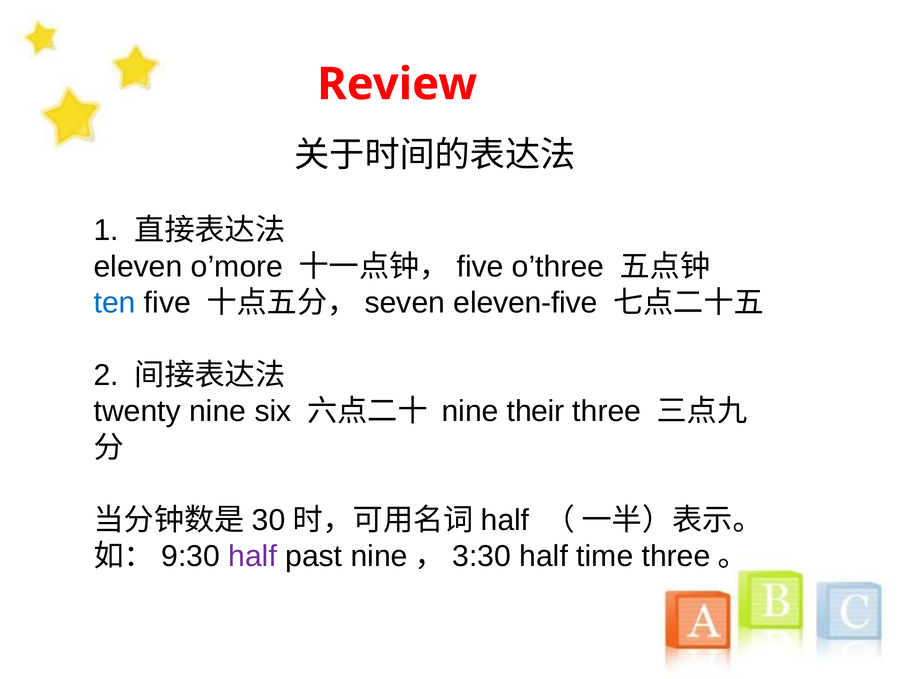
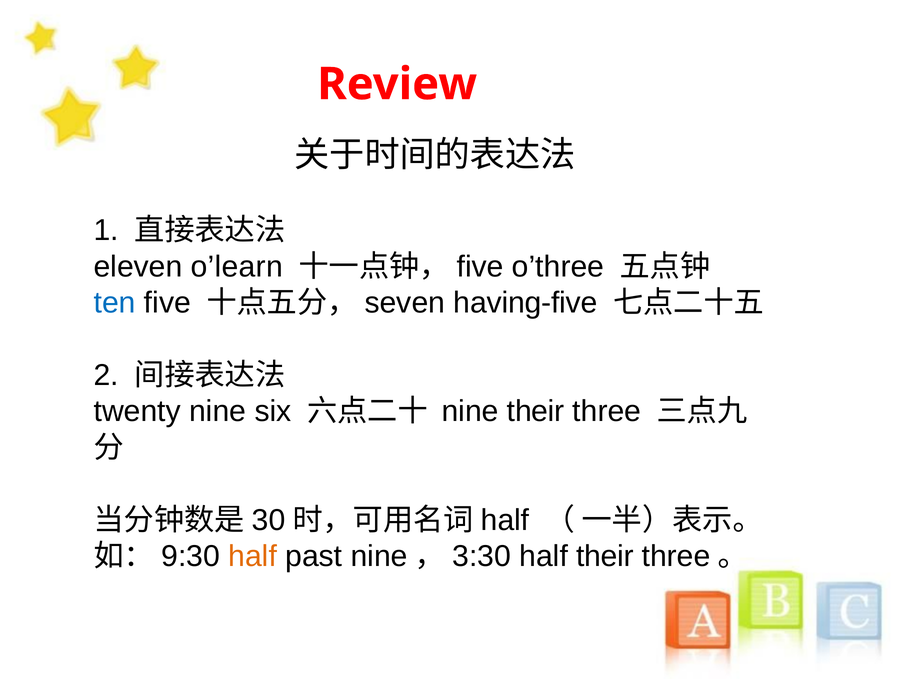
o’more: o’more -> o’learn
eleven-five: eleven-five -> having-five
half at (253, 556) colour: purple -> orange
half time: time -> their
